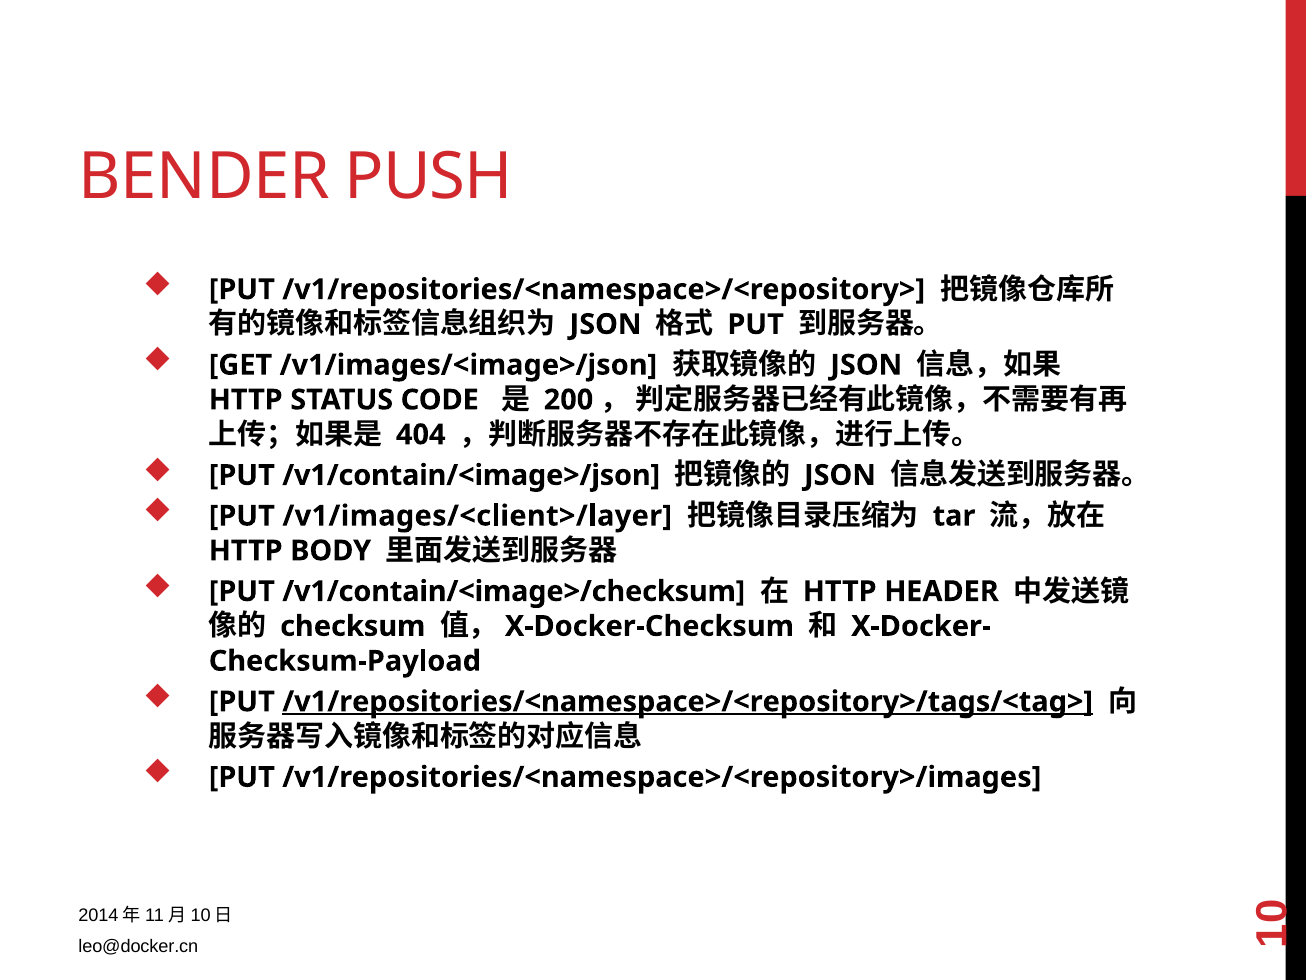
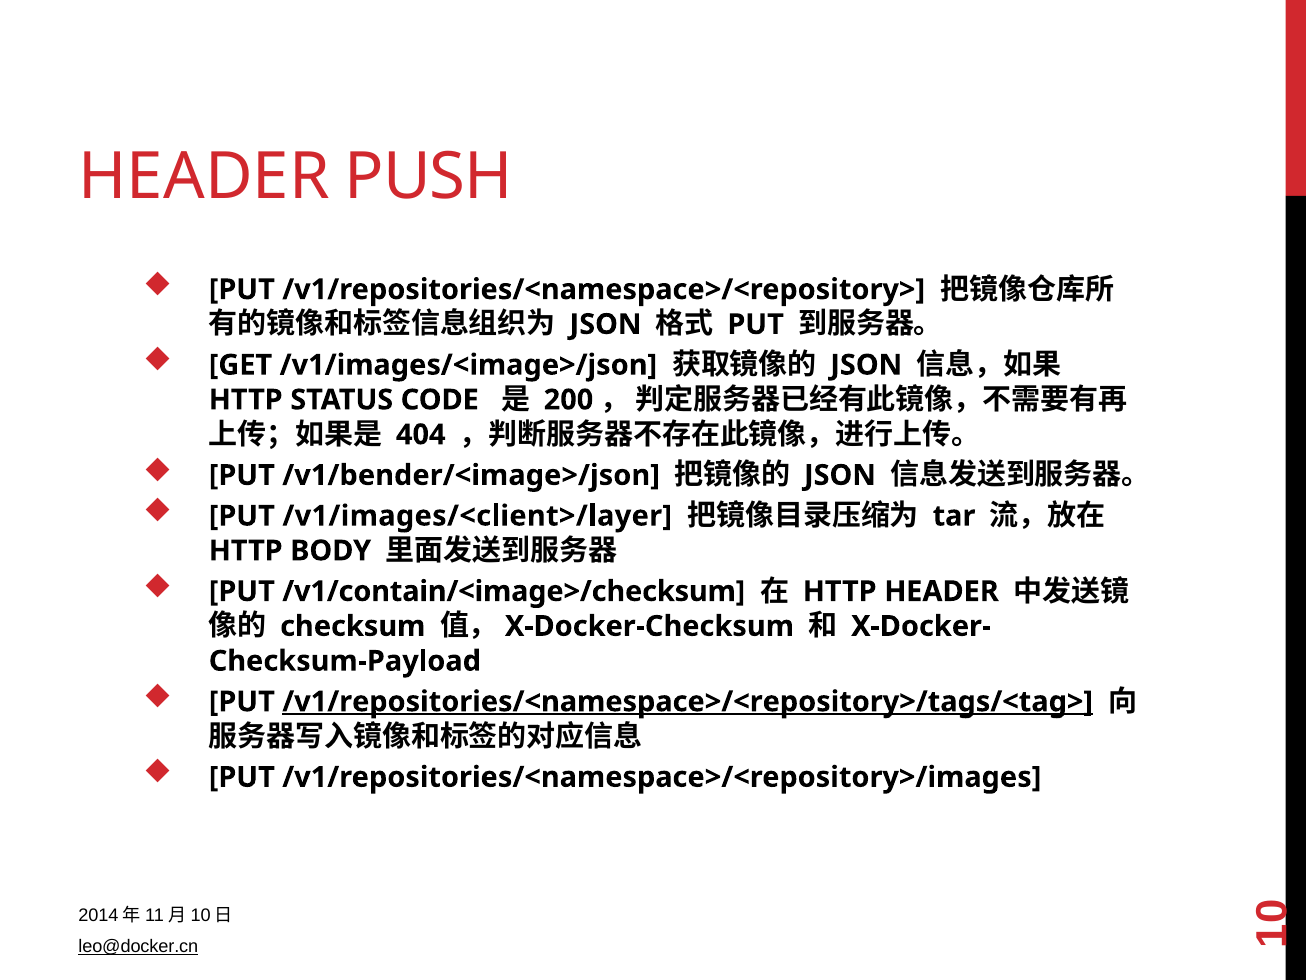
BENDER at (204, 177): BENDER -> HEADER
/v1/contain/<image>/json: /v1/contain/<image>/json -> /v1/bender/<image>/json
leo@docker.cn underline: none -> present
